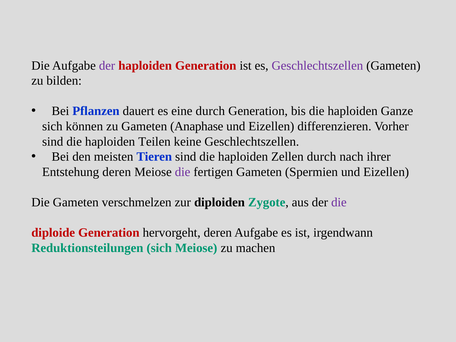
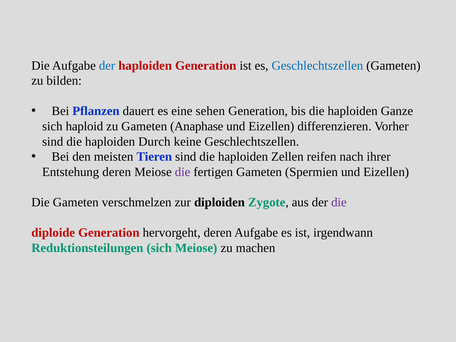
der at (107, 66) colour: purple -> blue
Geschlechtszellen at (317, 66) colour: purple -> blue
eine durch: durch -> sehen
können: können -> haploid
Teilen: Teilen -> Durch
Zellen durch: durch -> reifen
